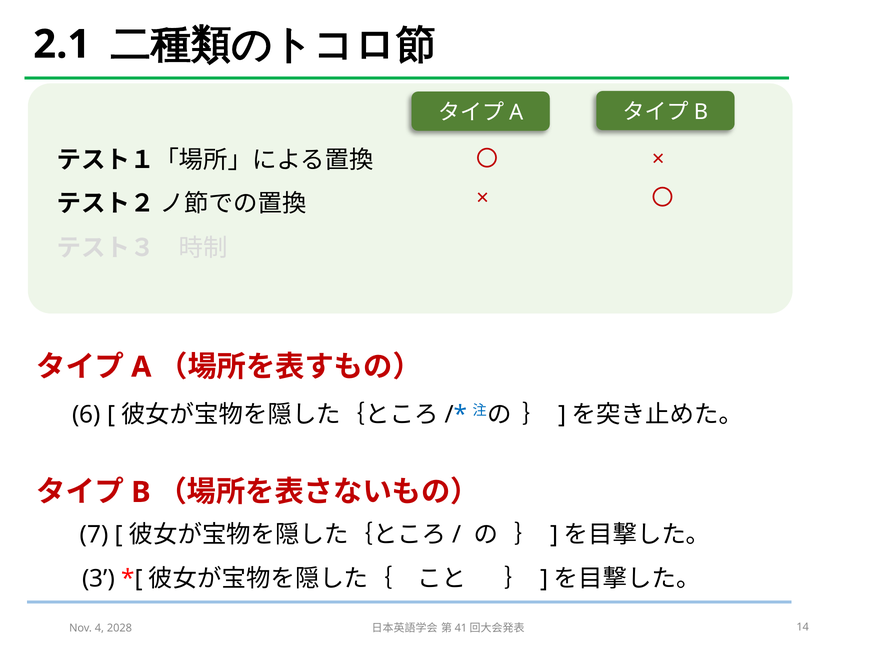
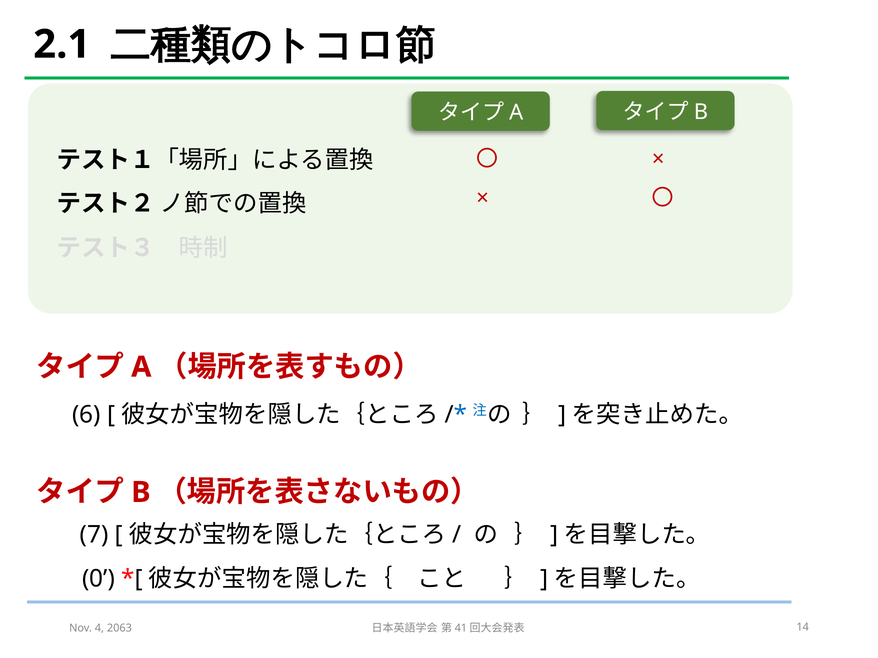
3: 3 -> 0
2028: 2028 -> 2063
